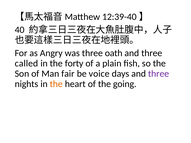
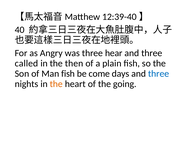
oath: oath -> hear
forty: forty -> then
Man fair: fair -> fish
voice: voice -> come
three at (159, 74) colour: purple -> blue
